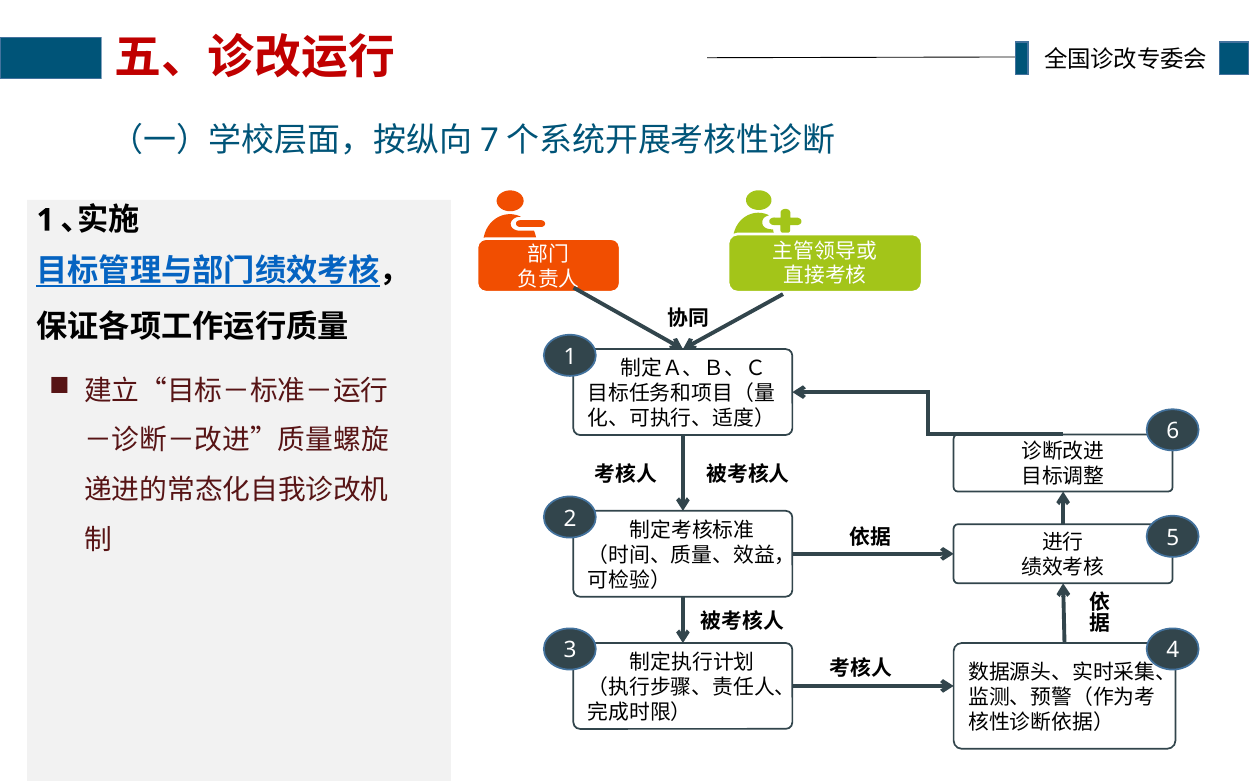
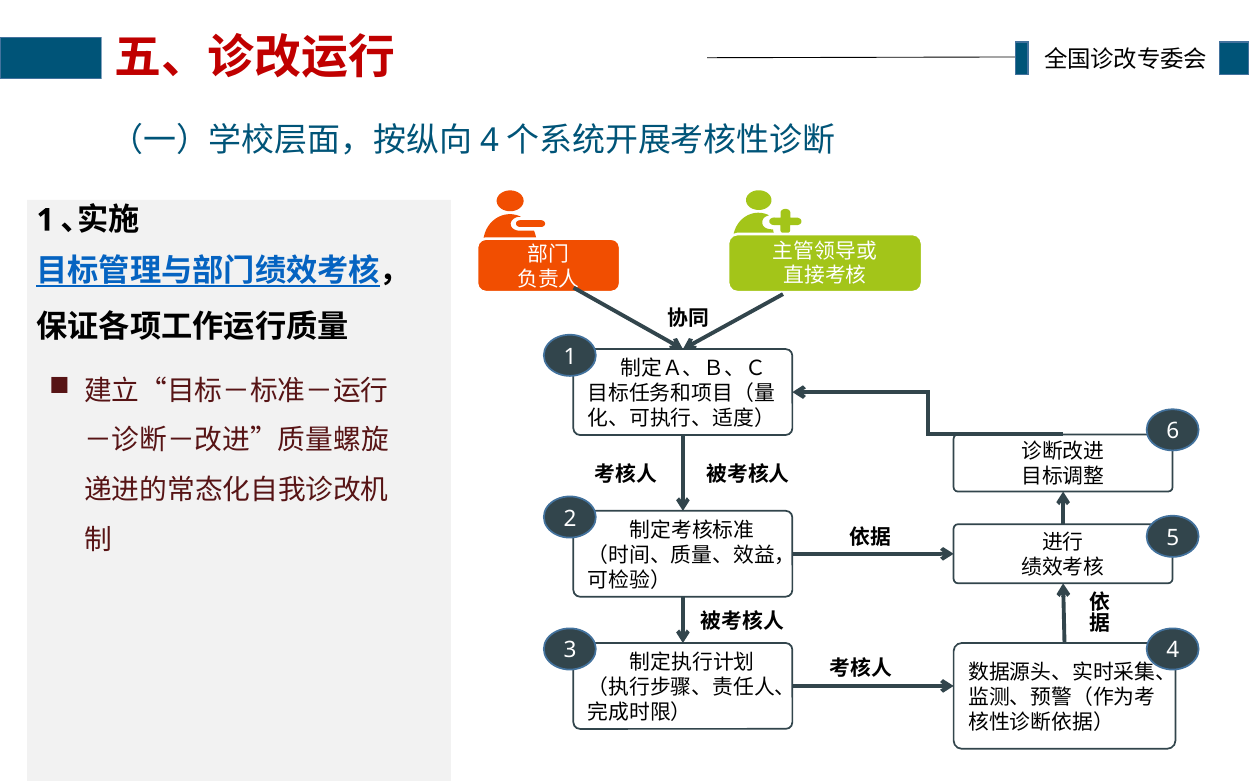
7 at (489, 140): 7 -> 4
